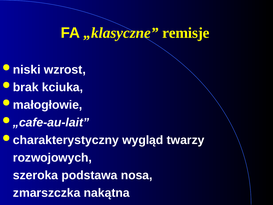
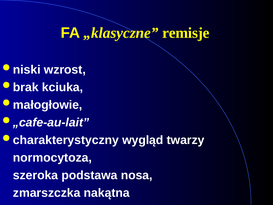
rozwojowych: rozwojowych -> normocytoza
